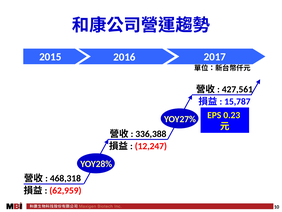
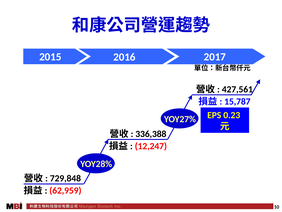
468,318: 468,318 -> 729,848
